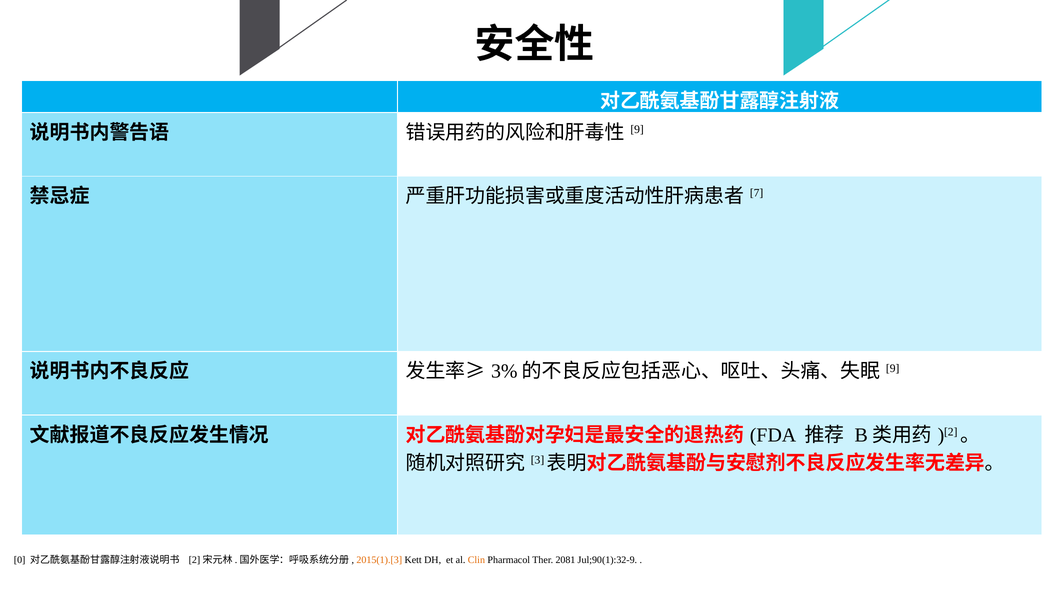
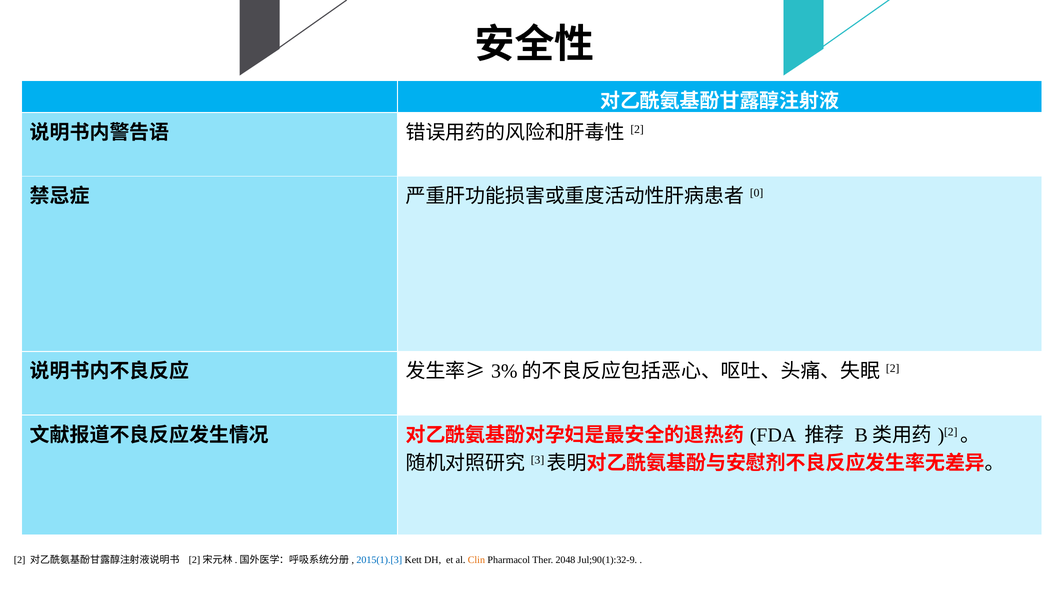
9 at (637, 130): 9 -> 2
7: 7 -> 0
9 at (893, 368): 9 -> 2
0 at (20, 560): 0 -> 2
2015(1).[3 colour: orange -> blue
2081: 2081 -> 2048
